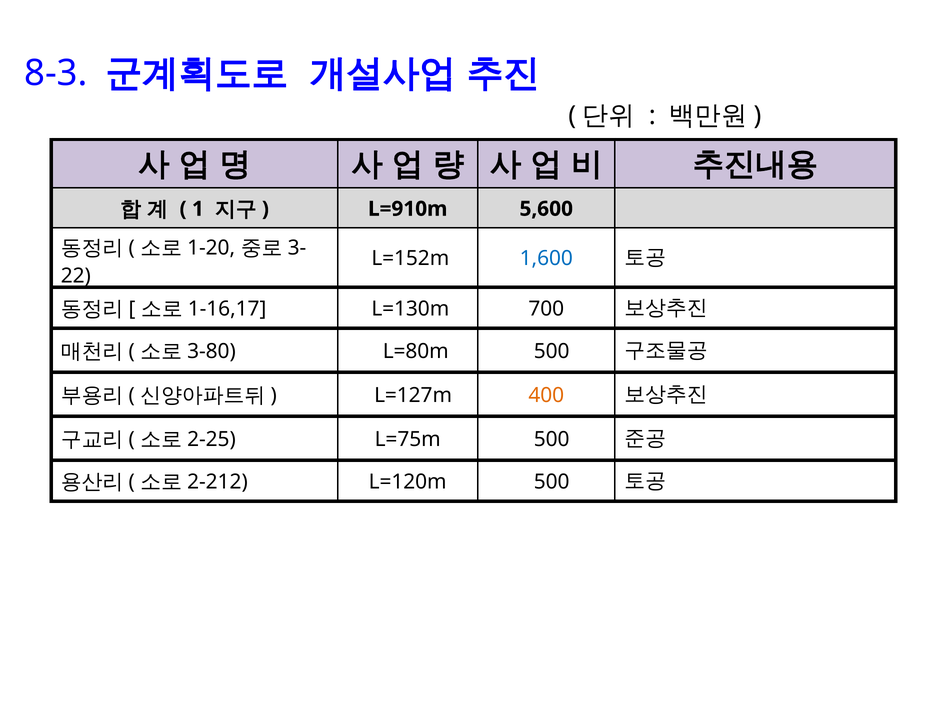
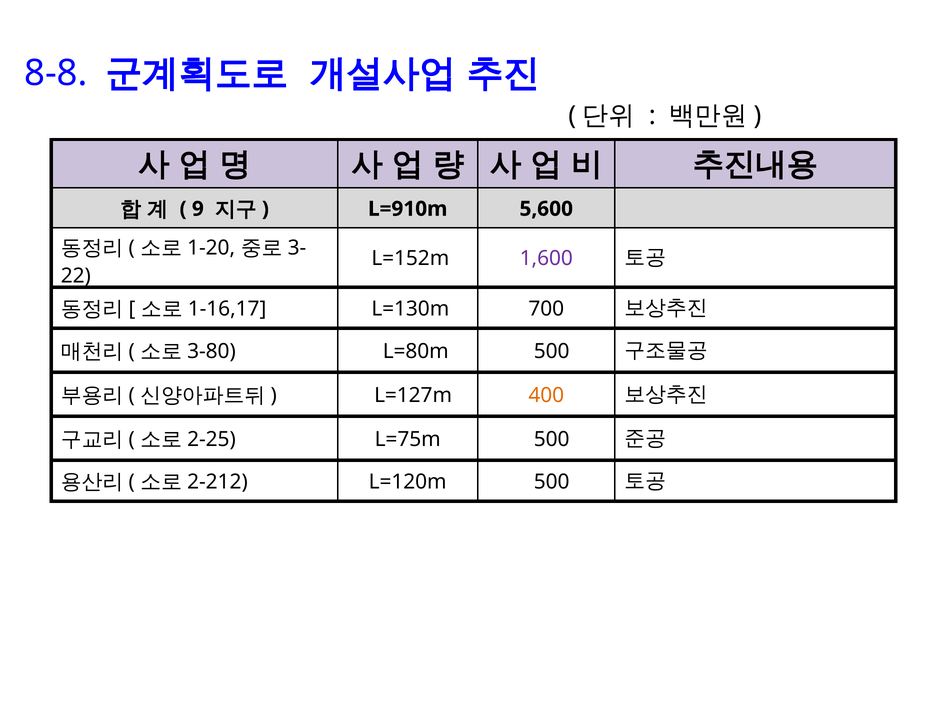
8-3: 8-3 -> 8-8
1: 1 -> 9
1,600 colour: blue -> purple
